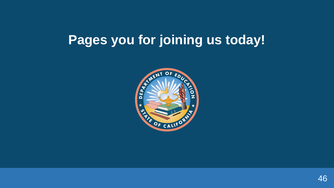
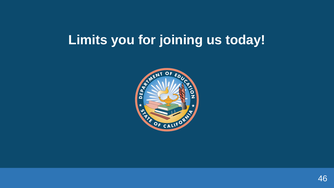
Pages: Pages -> Limits
